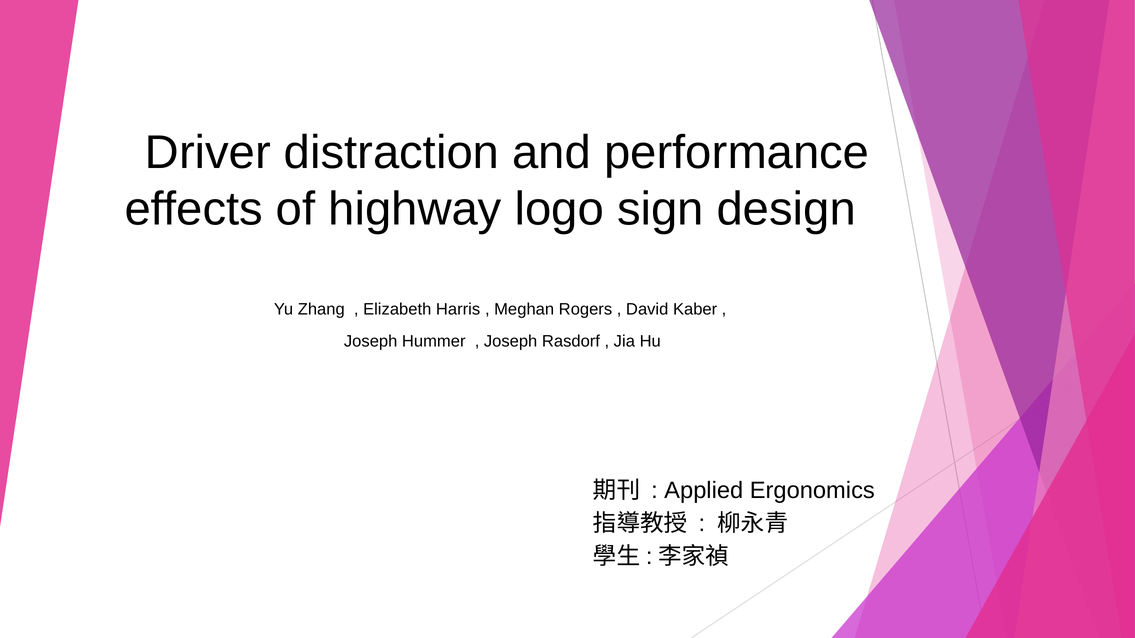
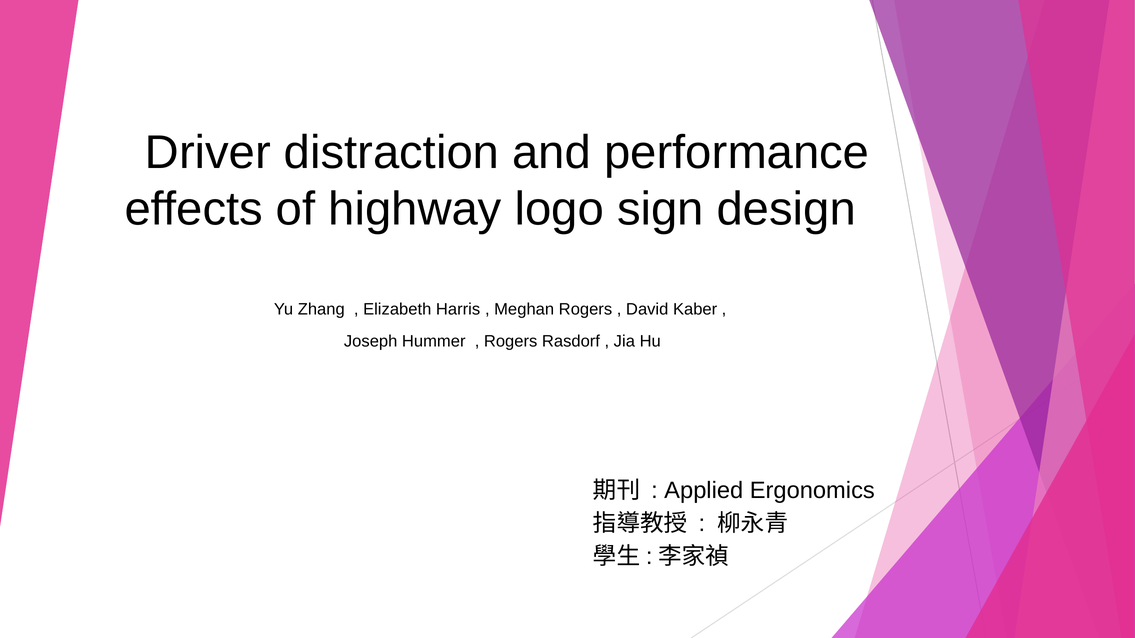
Joseph at (511, 341): Joseph -> Rogers
